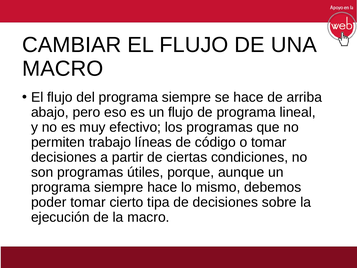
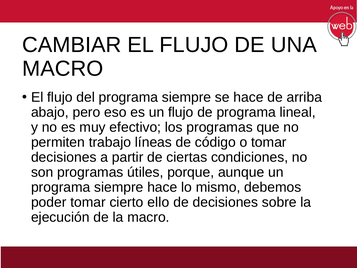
tipa: tipa -> ello
